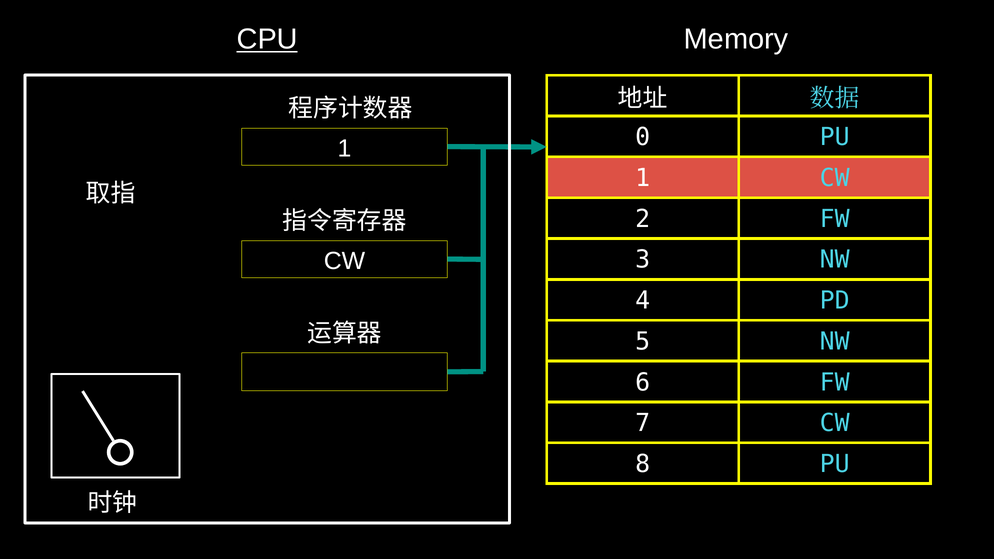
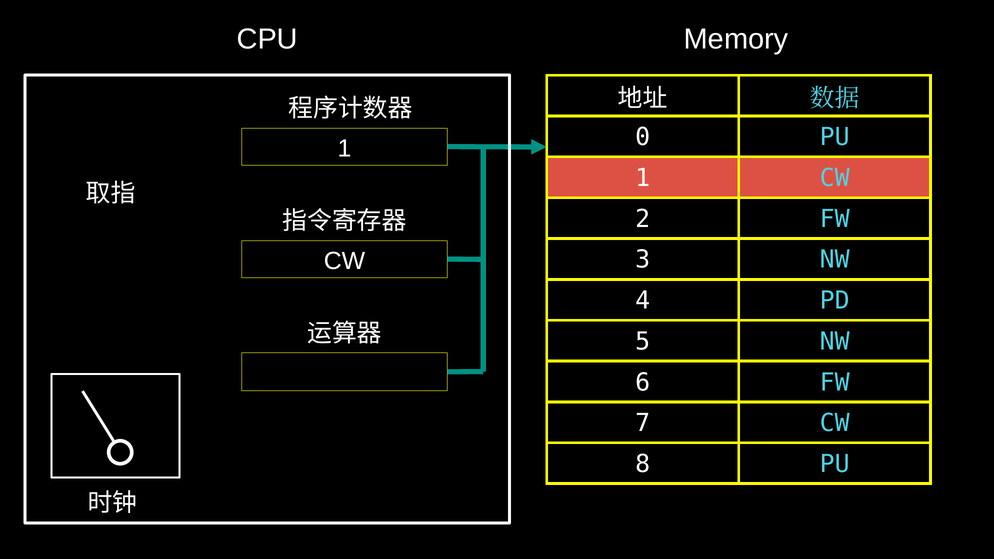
CPU underline: present -> none
